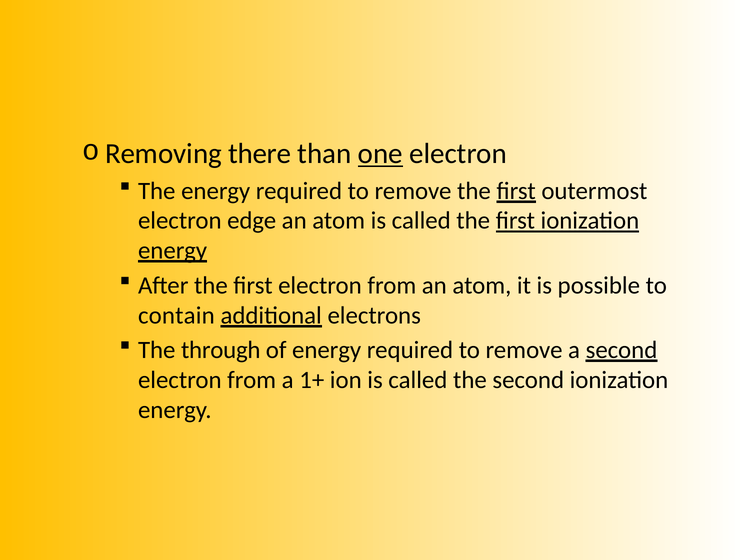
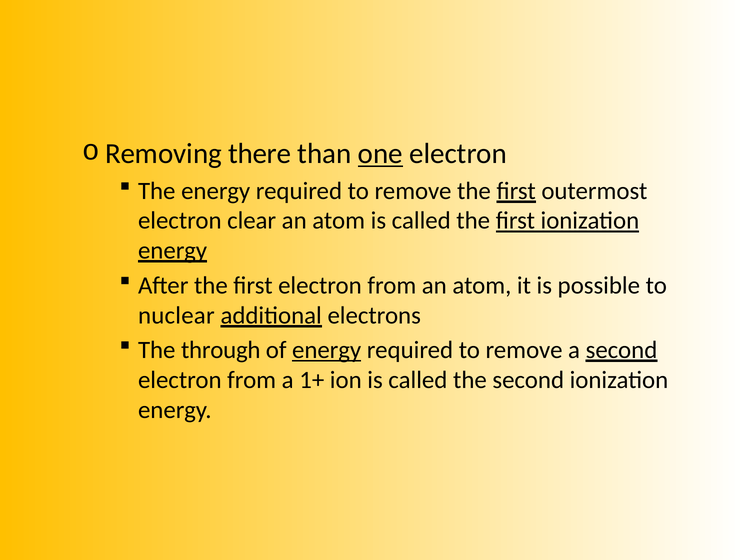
edge: edge -> clear
contain: contain -> nuclear
energy at (327, 350) underline: none -> present
